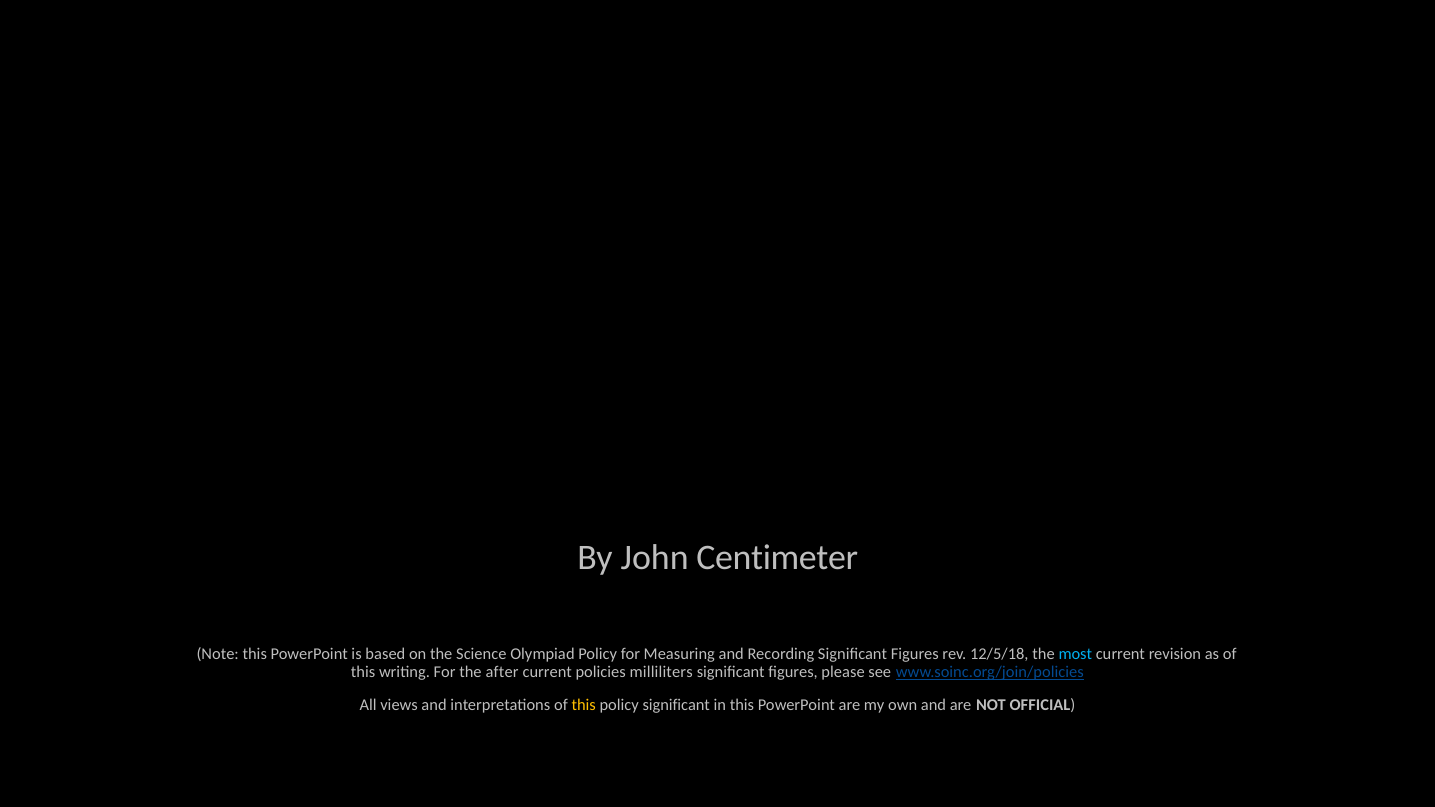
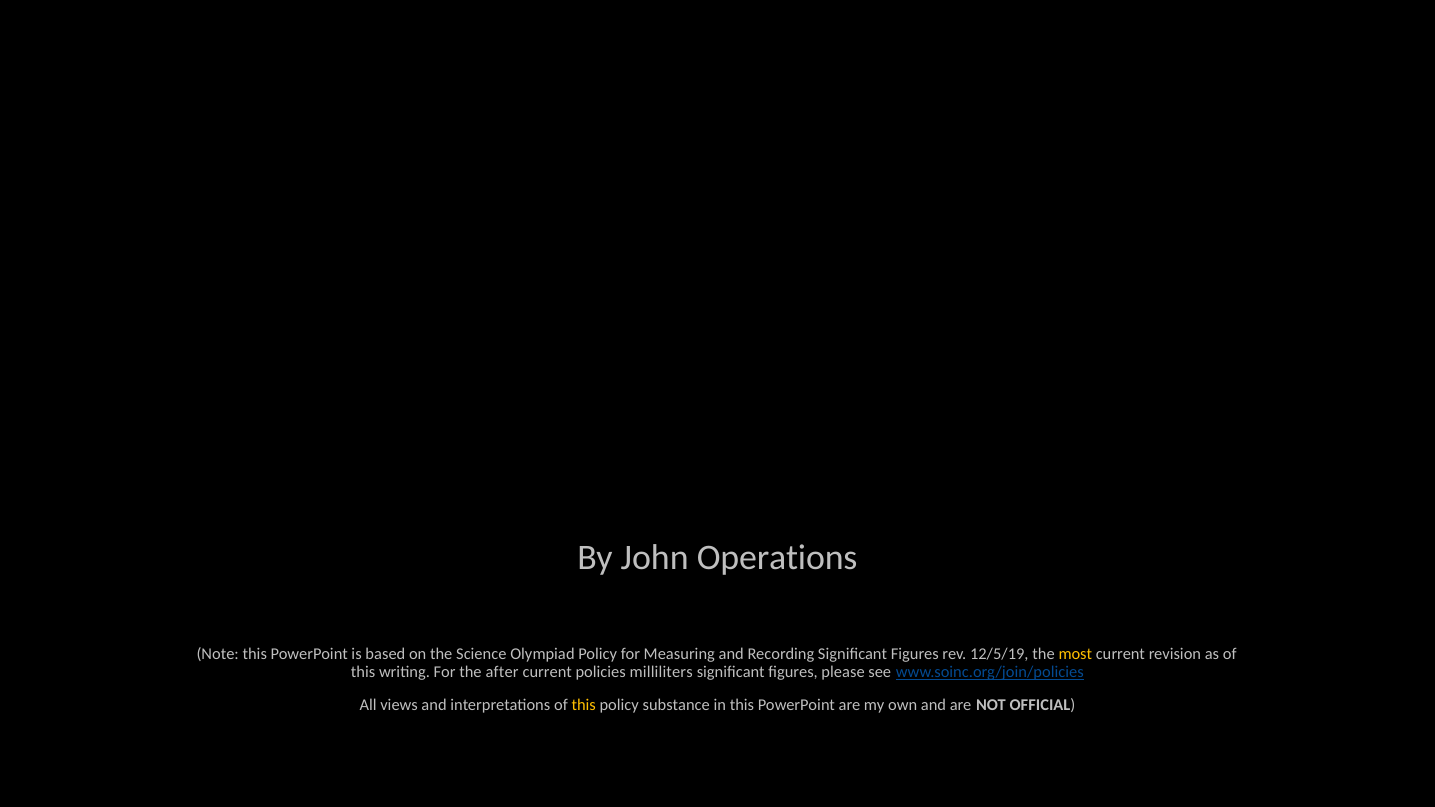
Centimeter: Centimeter -> Operations
12/5/18: 12/5/18 -> 12/5/19
most colour: light blue -> yellow
policy significant: significant -> substance
